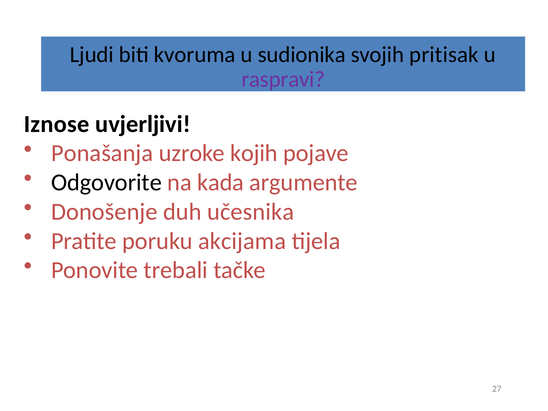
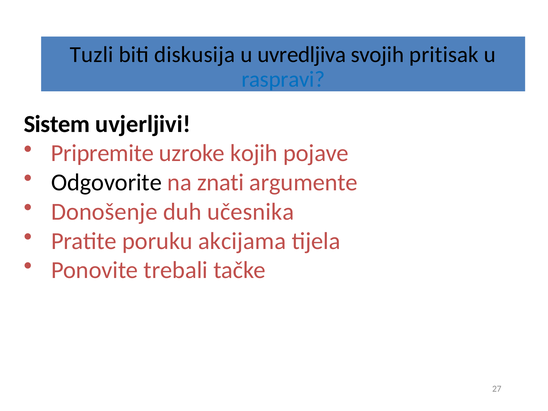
Ljudi: Ljudi -> Tuzli
kvoruma: kvoruma -> diskusija
sudionika: sudionika -> uvredljiva
raspravi colour: purple -> blue
Iznose: Iznose -> Sistem
Ponašanja: Ponašanja -> Pripremite
kada: kada -> znati
